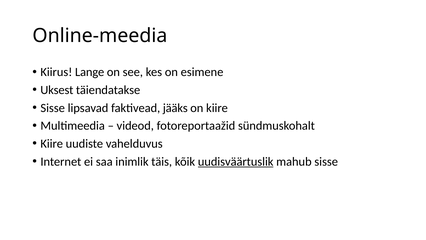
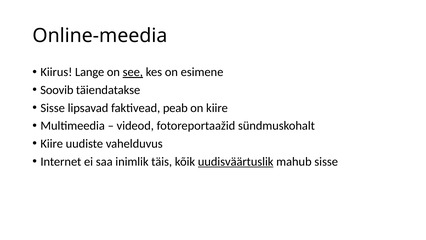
see underline: none -> present
Uksest: Uksest -> Soovib
jääks: jääks -> peab
